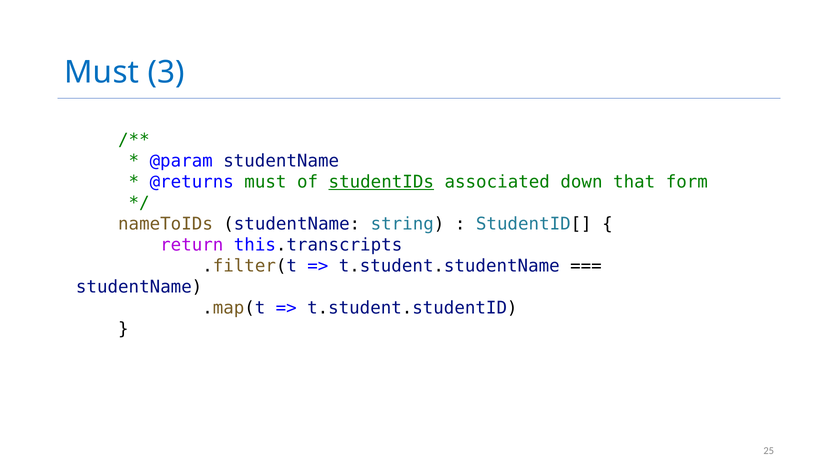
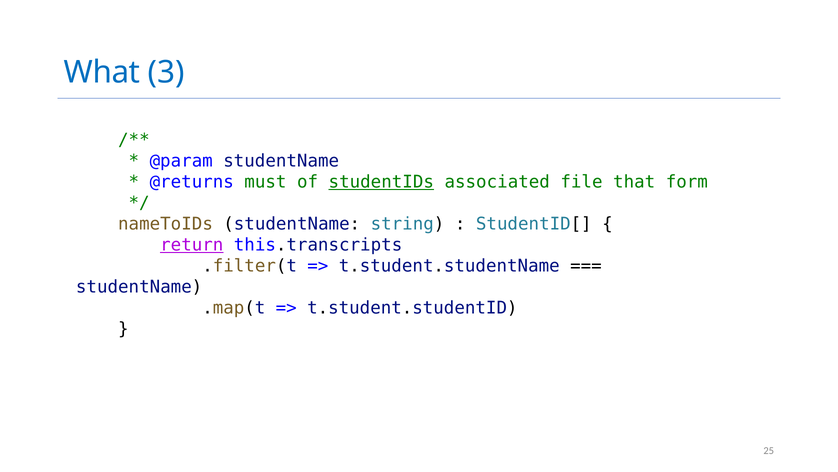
Must at (102, 72): Must -> What
down: down -> file
return underline: none -> present
